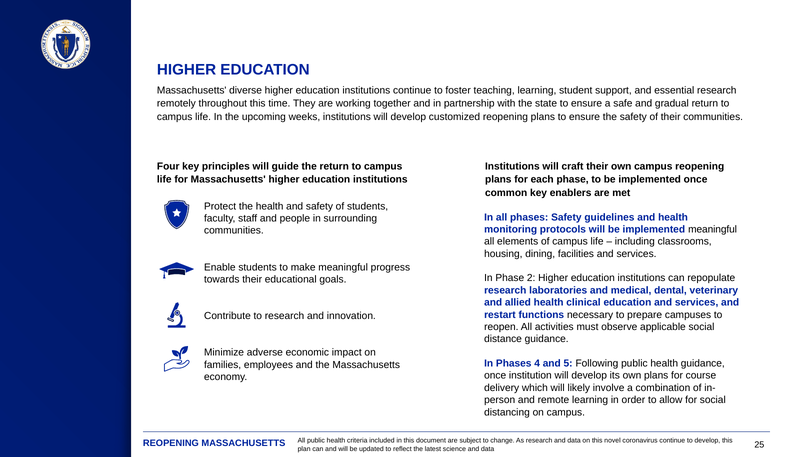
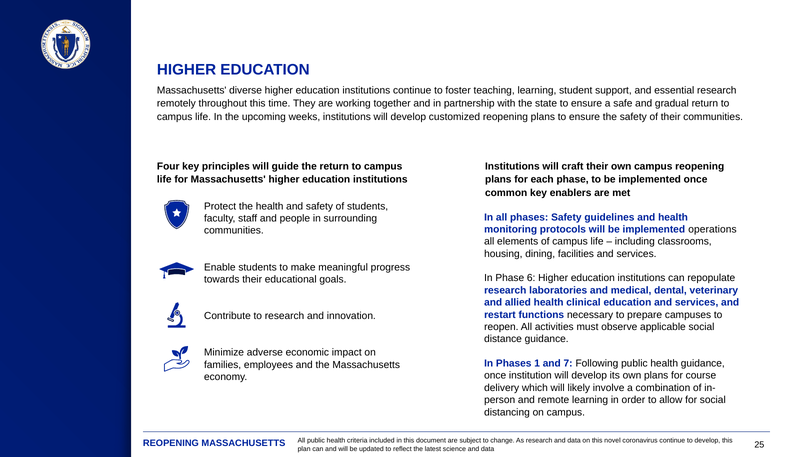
implemented meaningful: meaningful -> operations
2: 2 -> 6
4: 4 -> 1
5: 5 -> 7
